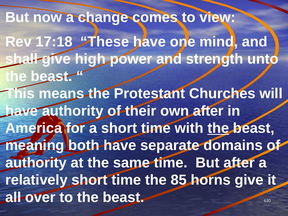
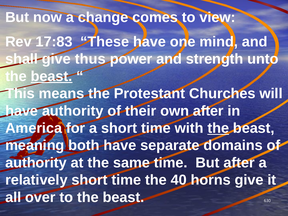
17:18: 17:18 -> 17:83
high: high -> thus
beast at (52, 76) underline: none -> present
85: 85 -> 40
